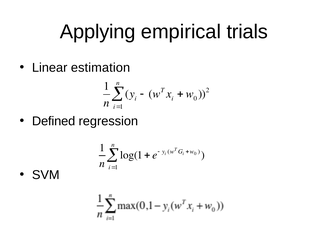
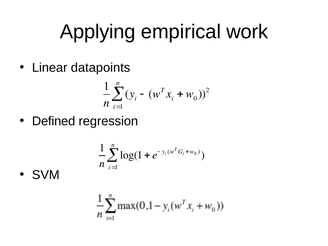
trials: trials -> work
estimation: estimation -> datapoints
